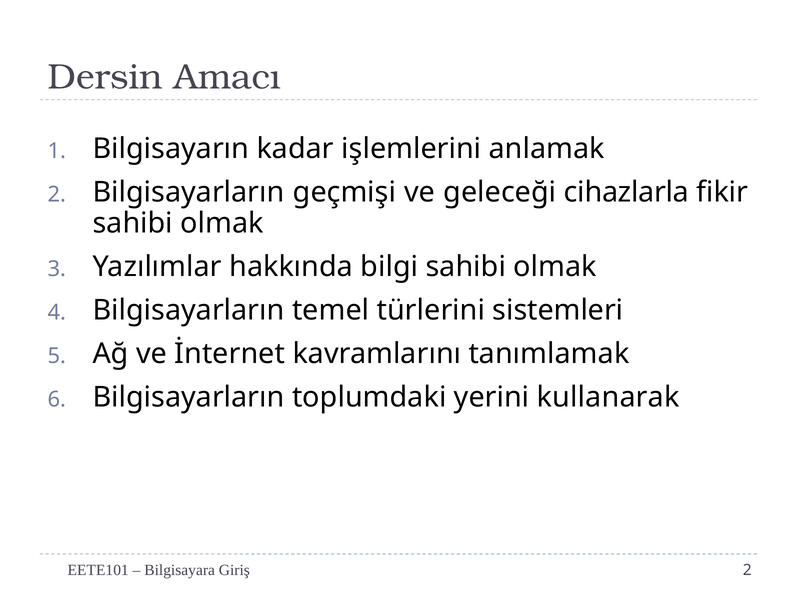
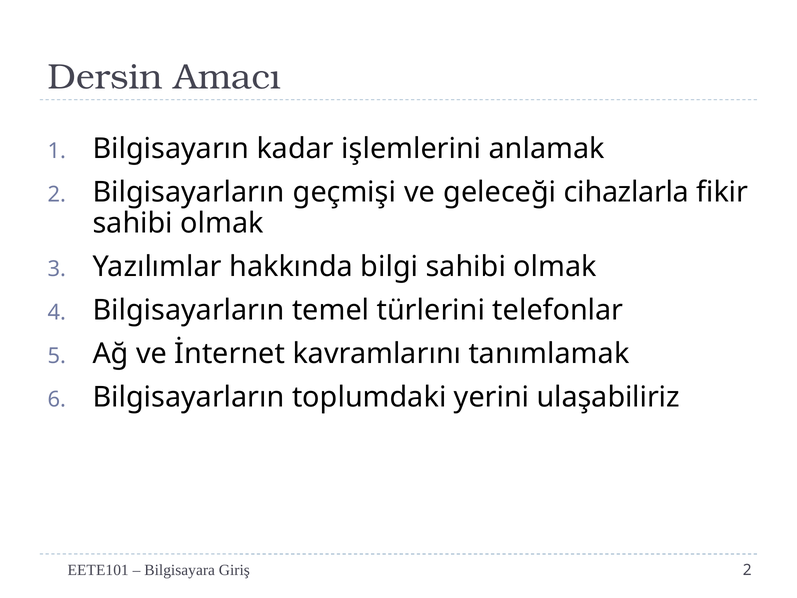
sistemleri: sistemleri -> telefonlar
kullanarak: kullanarak -> ulaşabiliriz
